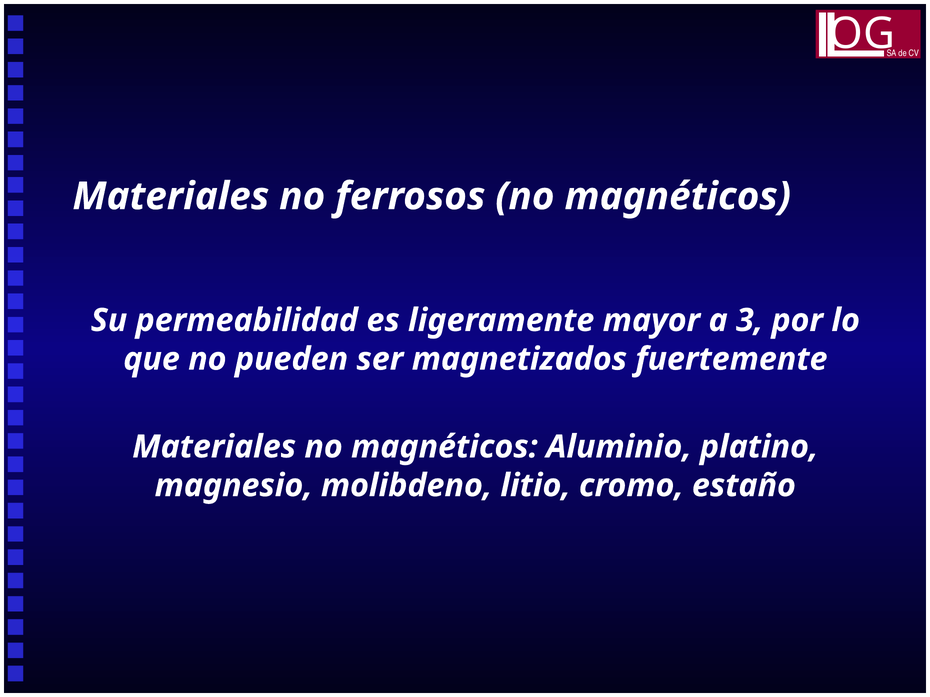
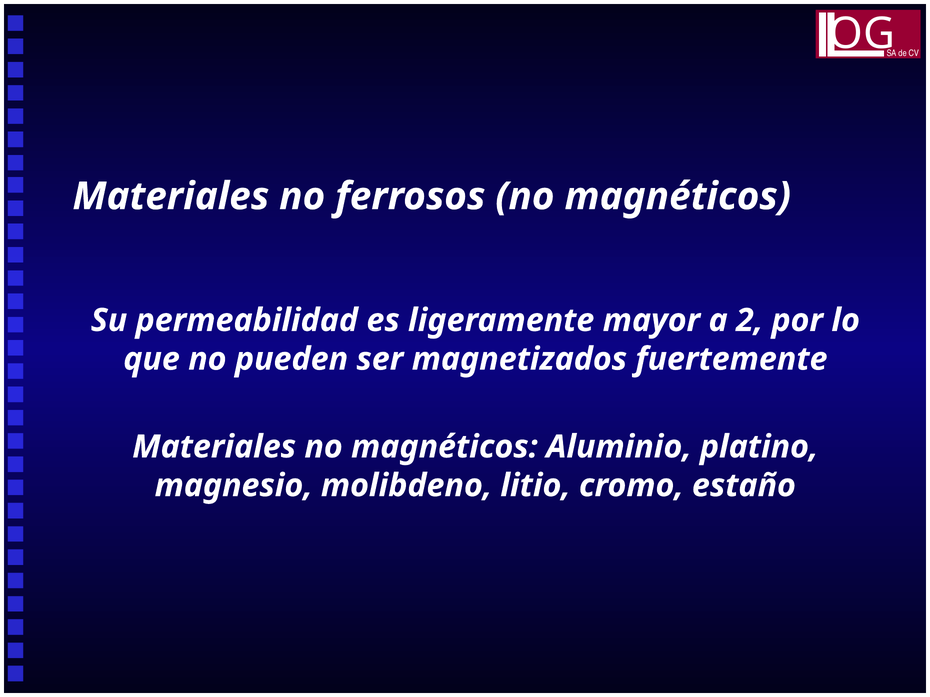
3: 3 -> 2
